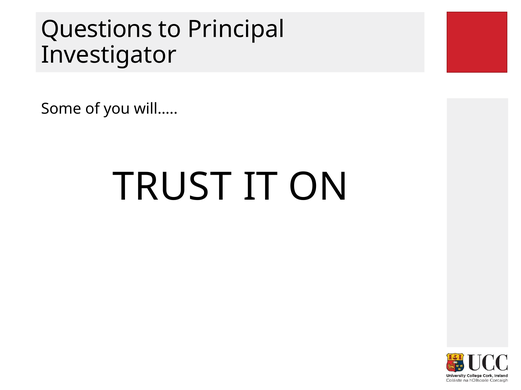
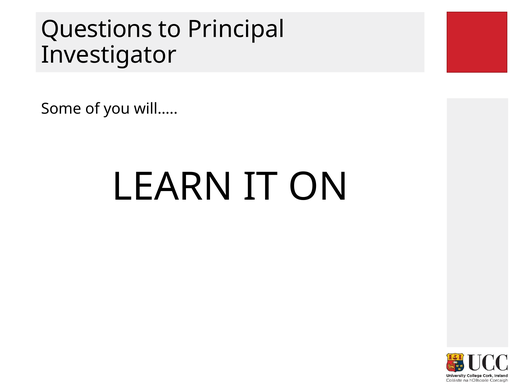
TRUST: TRUST -> LEARN
